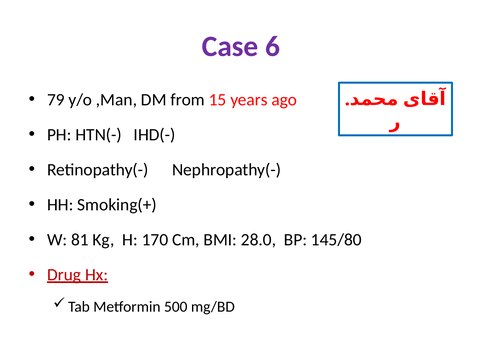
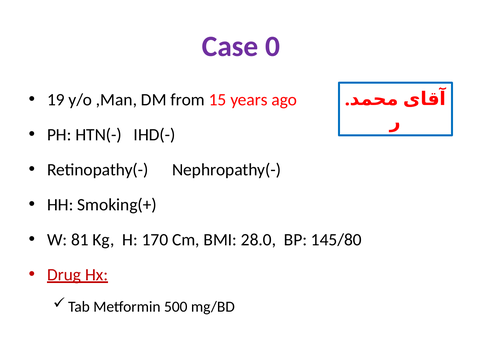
6: 6 -> 0
79: 79 -> 19
